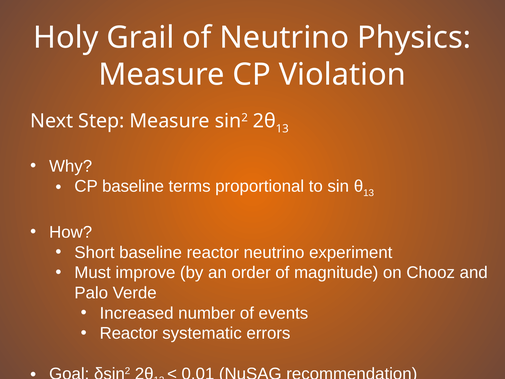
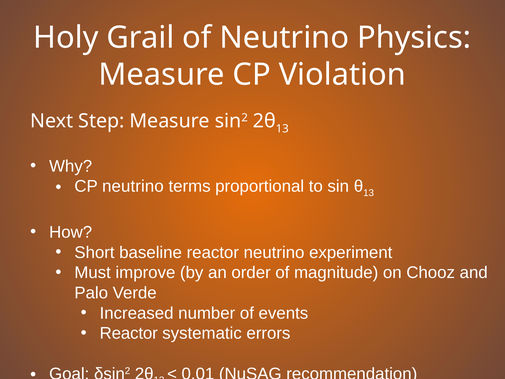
CP baseline: baseline -> neutrino
